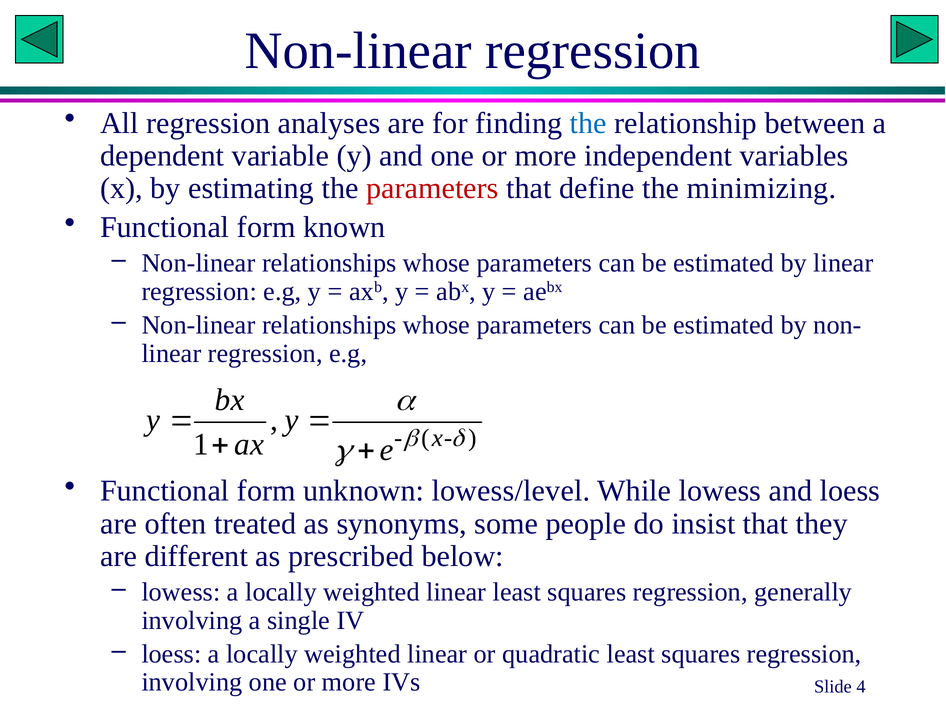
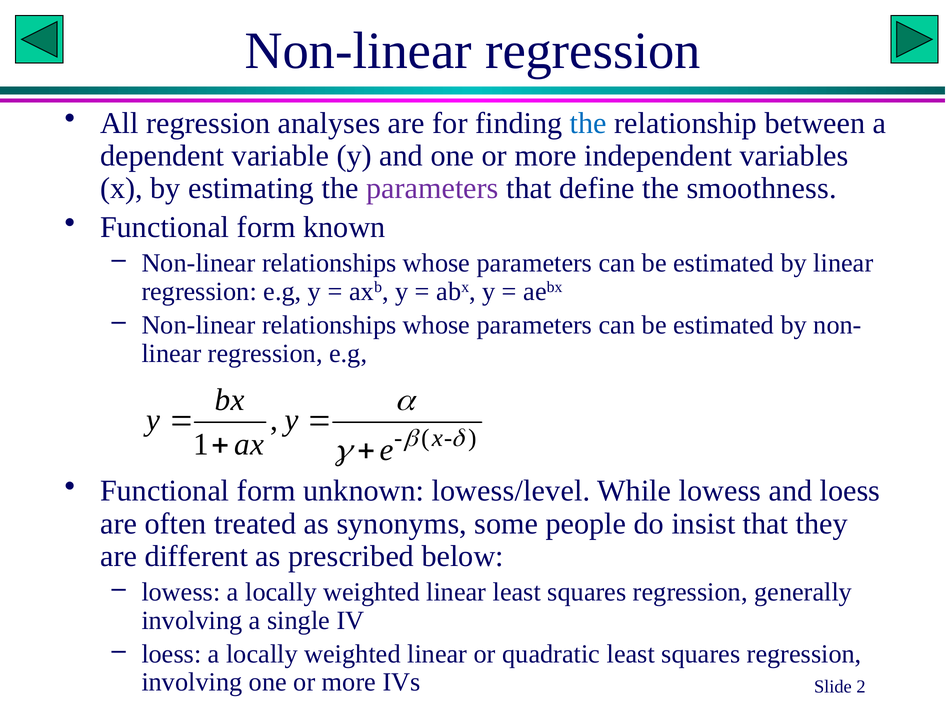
parameters at (432, 189) colour: red -> purple
minimizing: minimizing -> smoothness
4: 4 -> 2
